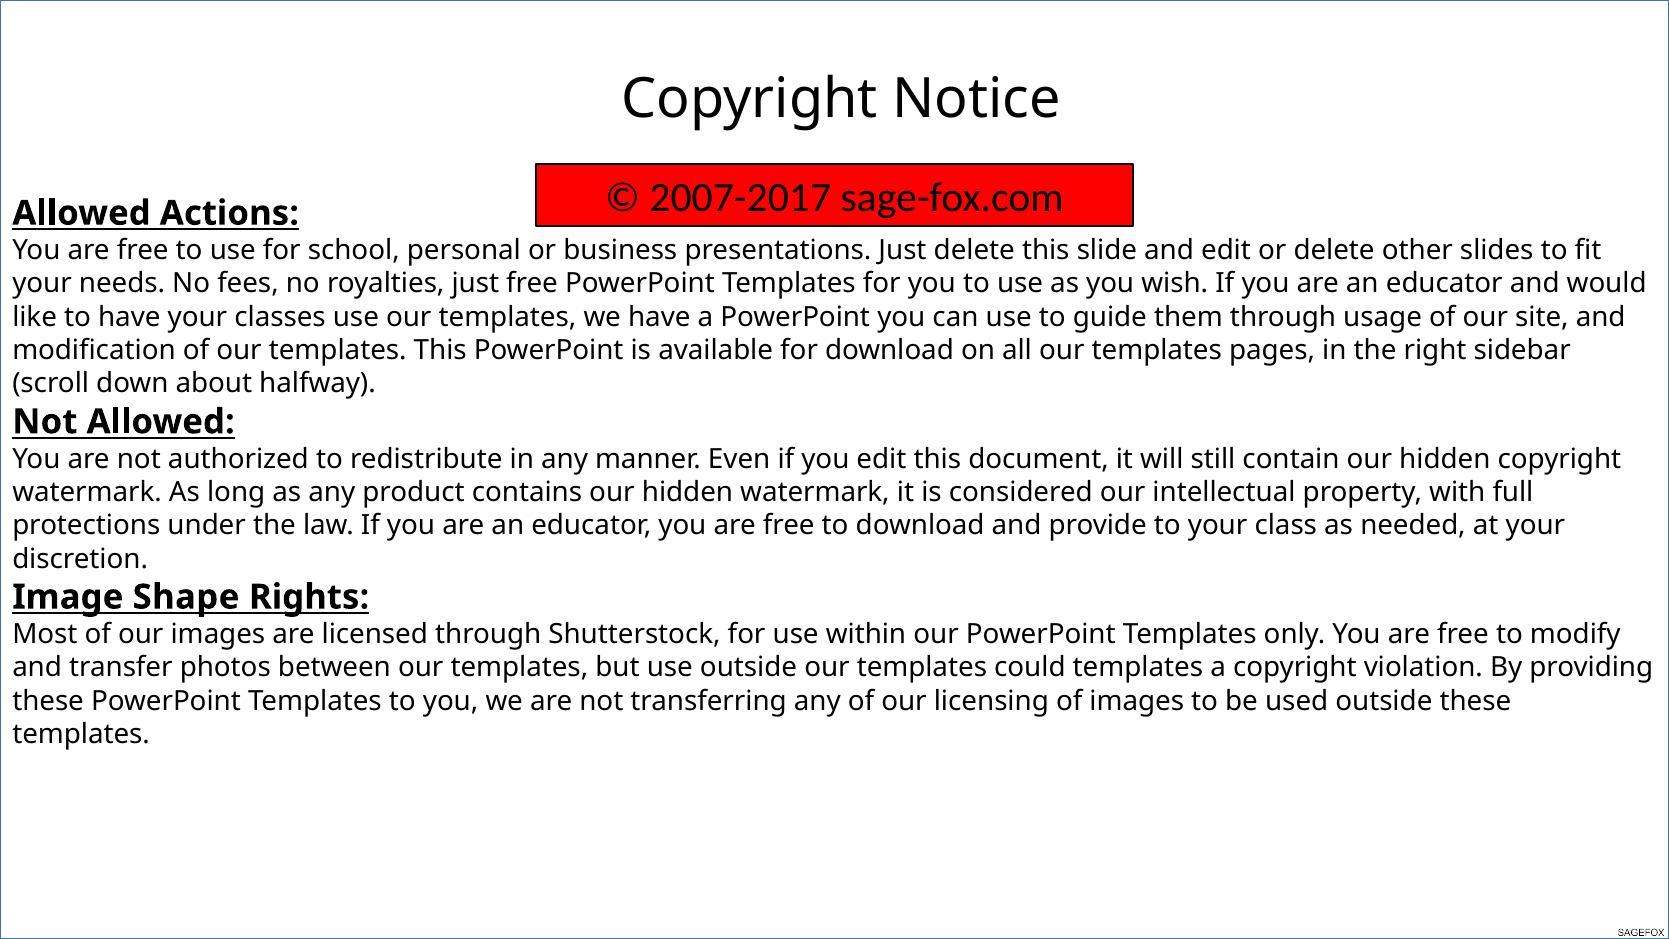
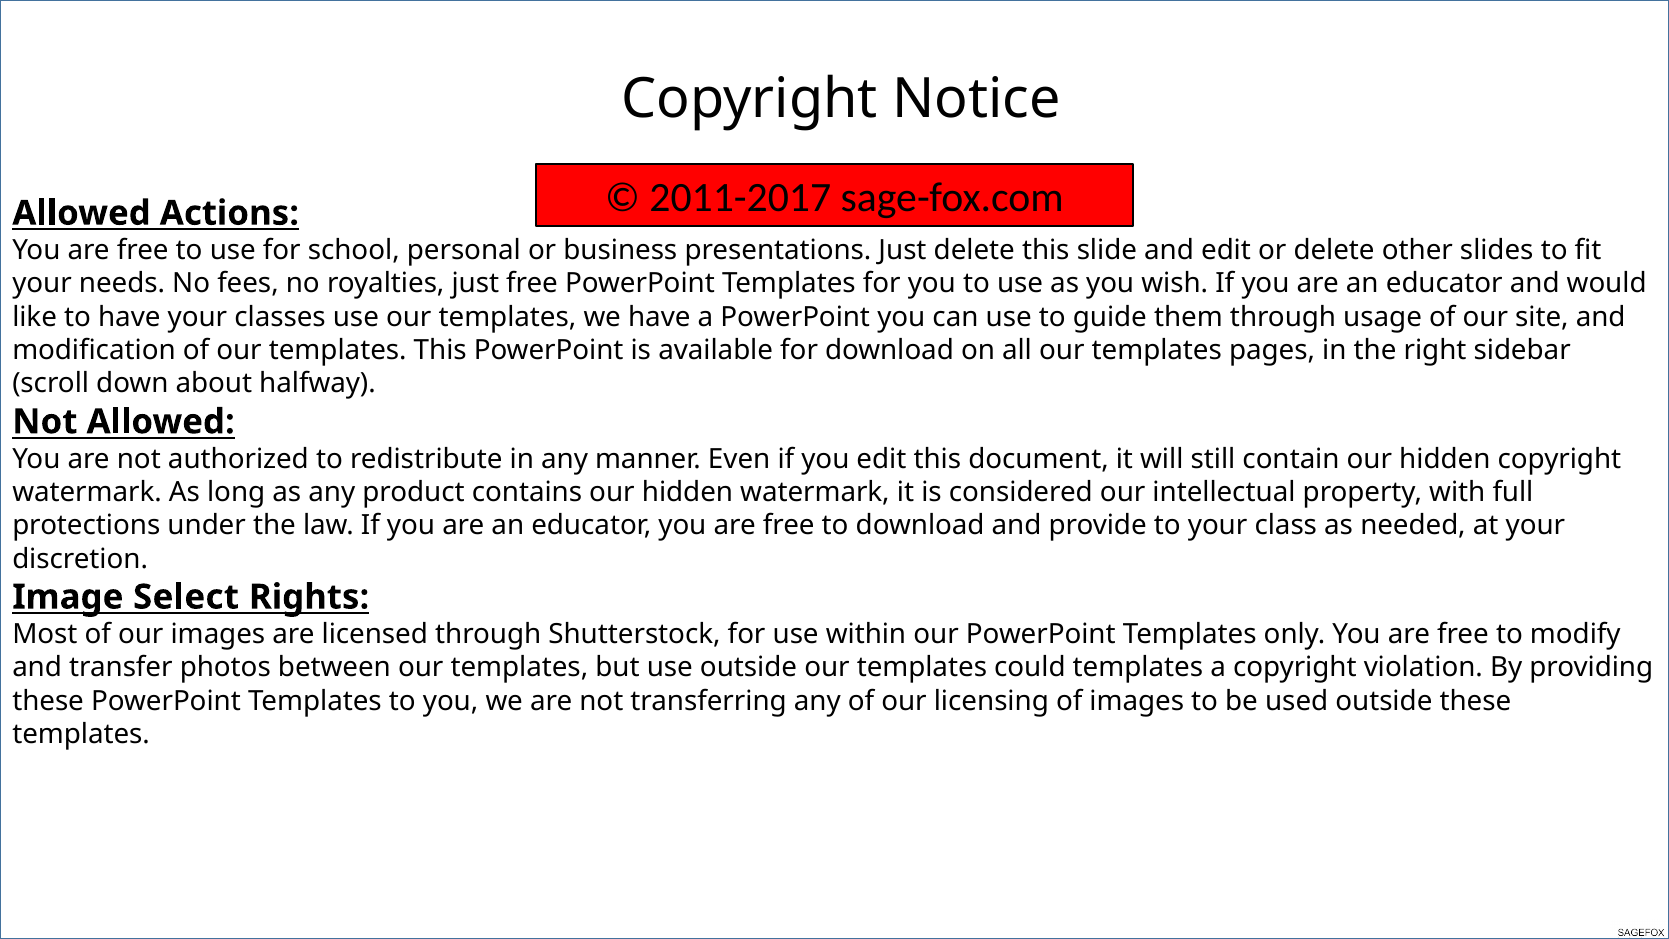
2007-2017: 2007-2017 -> 2011-2017
Shape: Shape -> Select
